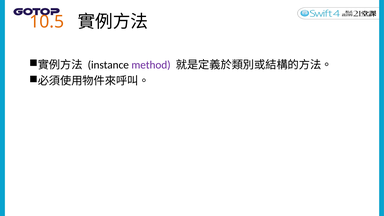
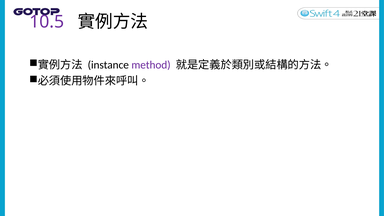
10.5 colour: orange -> purple
